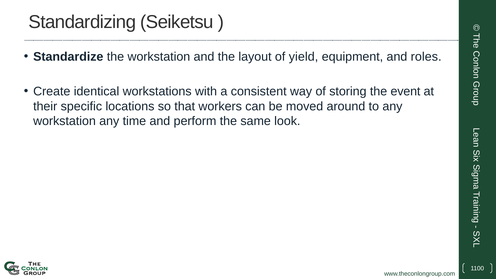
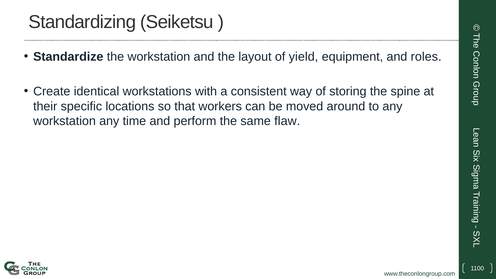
event: event -> spine
look: look -> flaw
